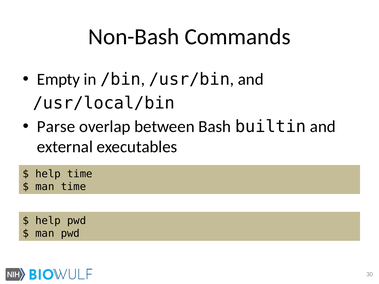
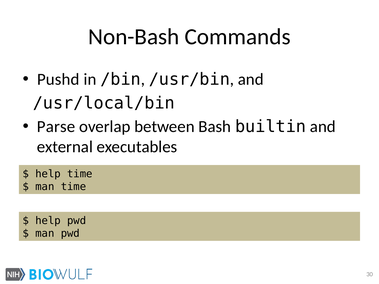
Empty: Empty -> Pushd
